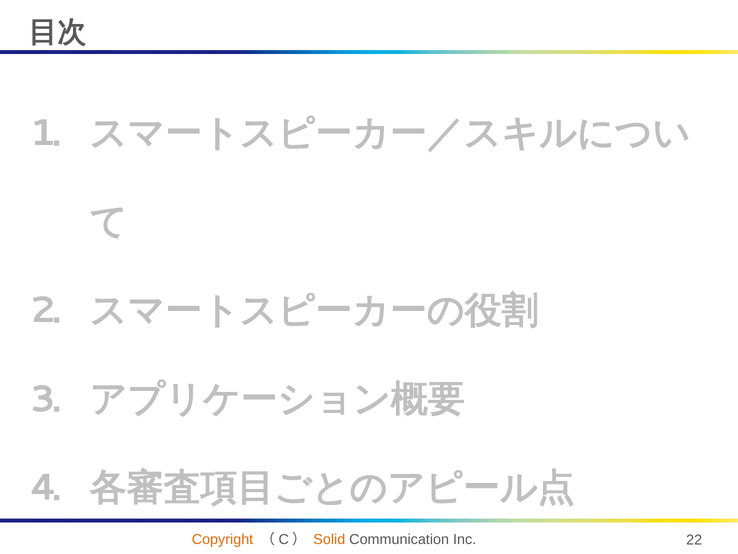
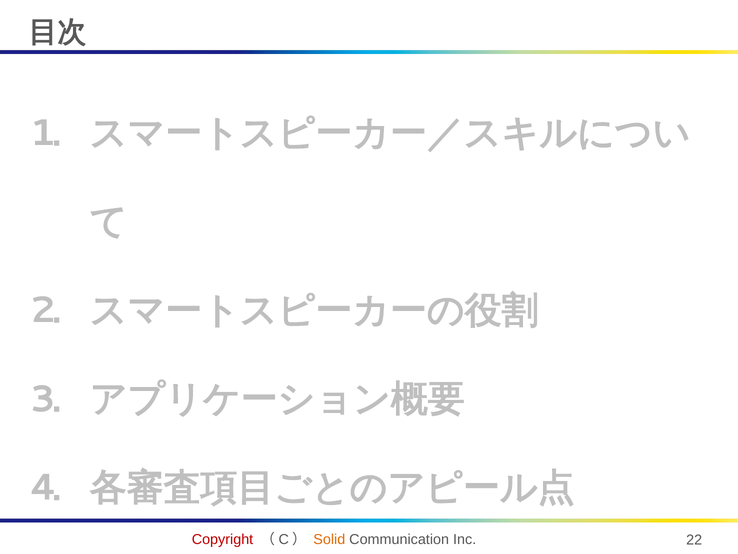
Copyright colour: orange -> red
